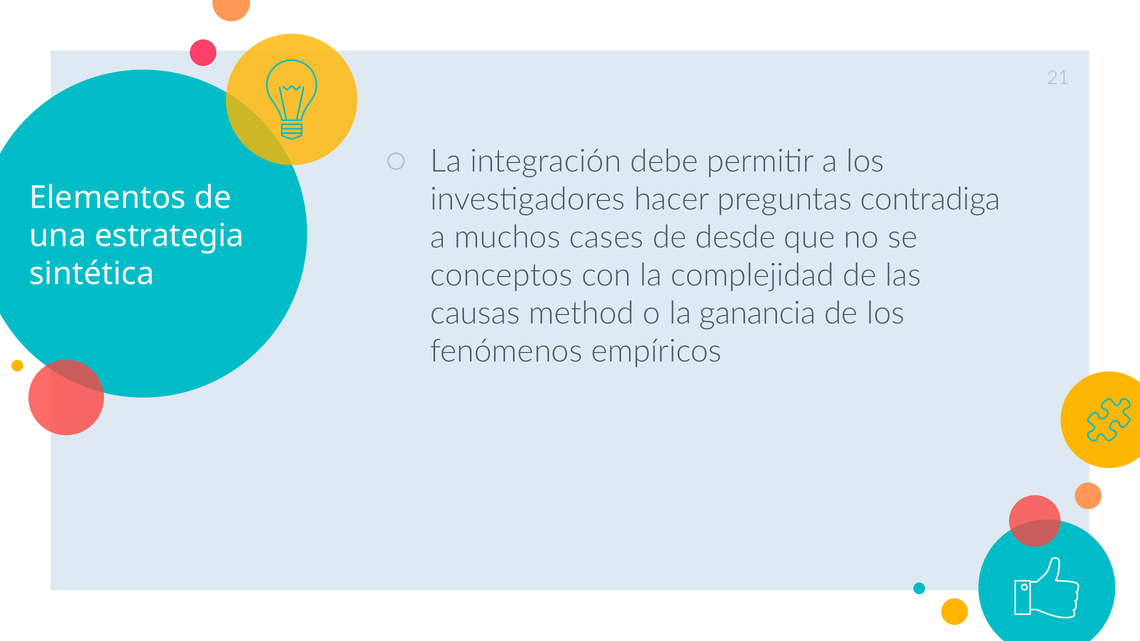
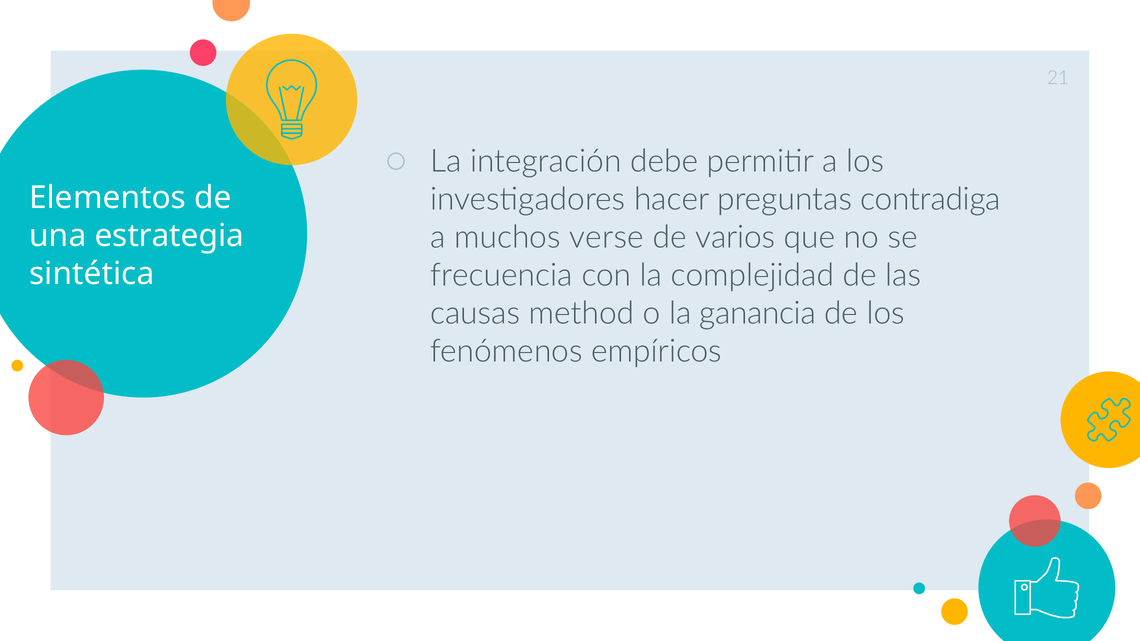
cases: cases -> verse
desde: desde -> varios
conceptos: conceptos -> frecuencia
